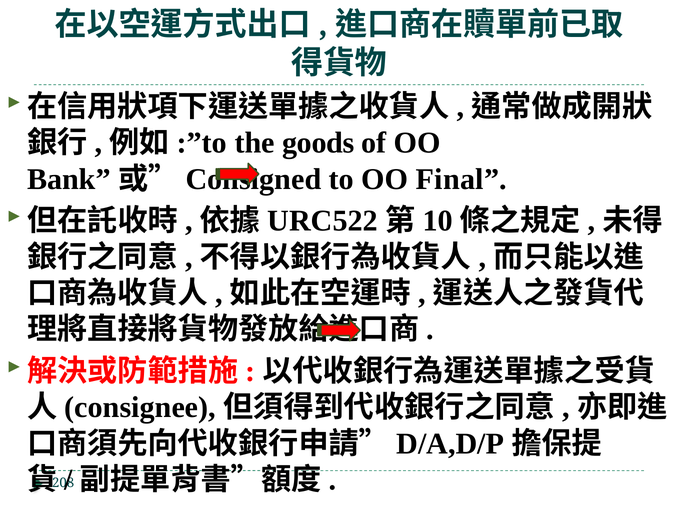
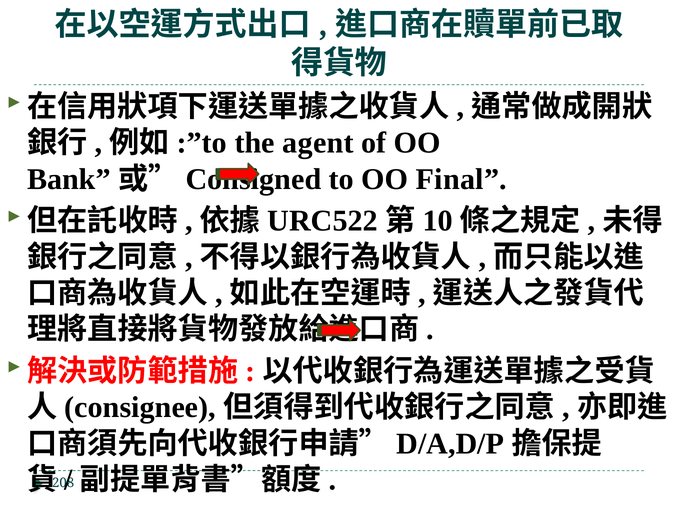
goods: goods -> agent
